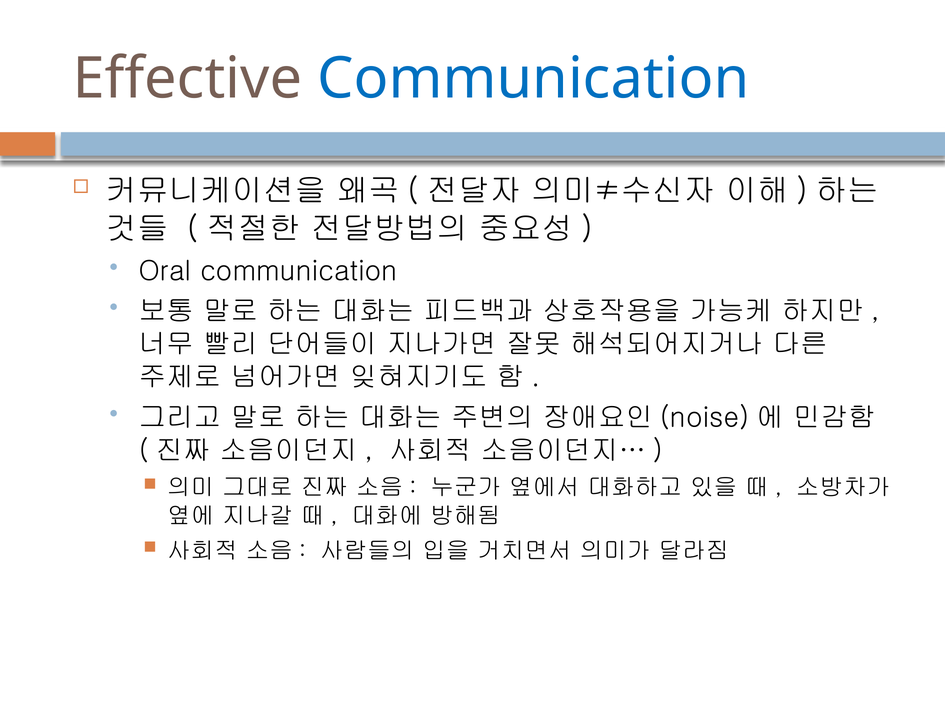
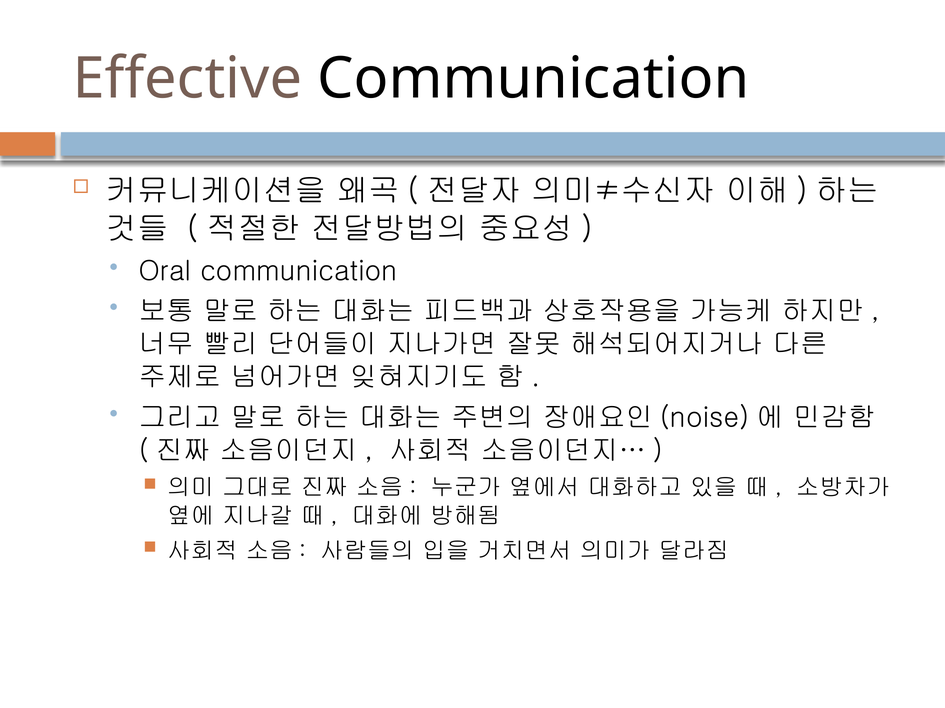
Communication at (533, 79) colour: blue -> black
